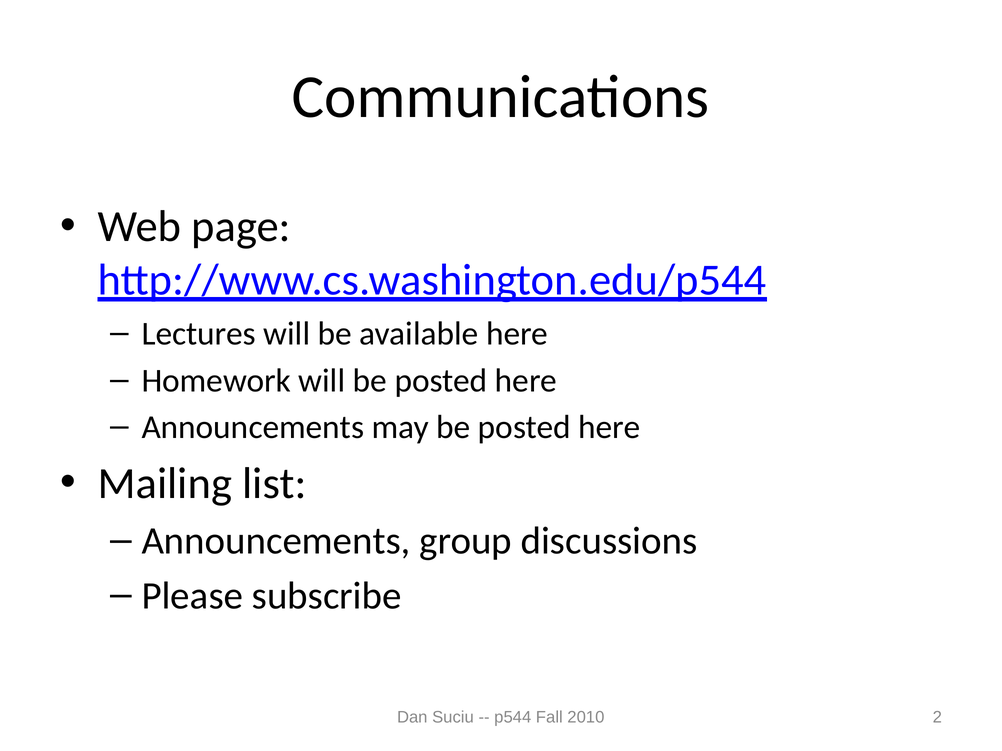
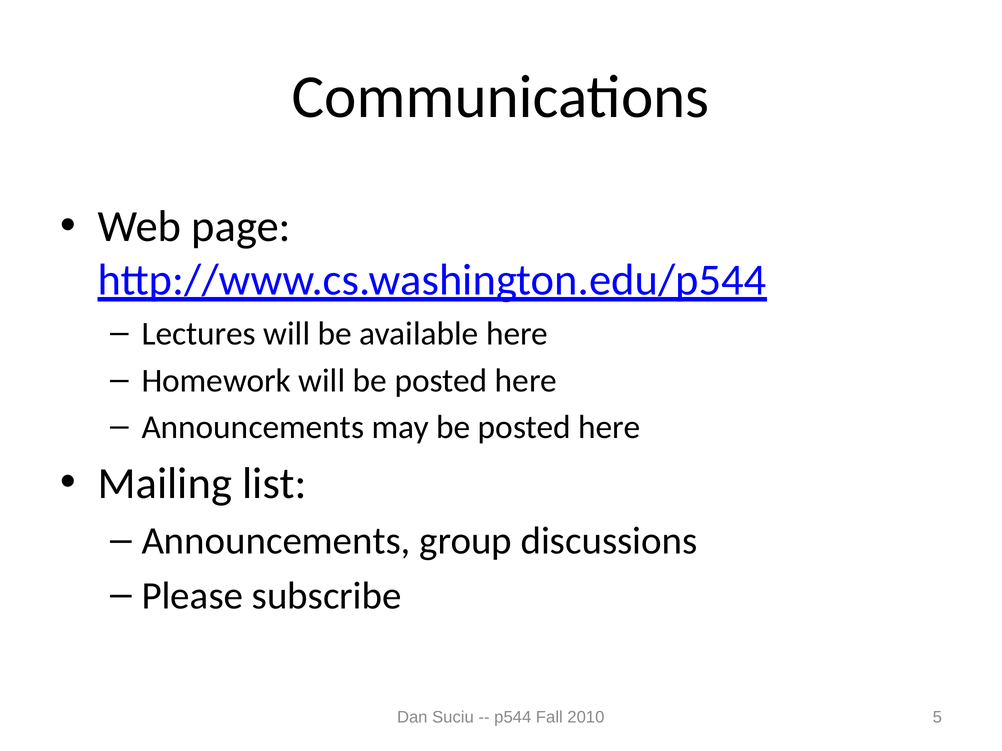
2: 2 -> 5
